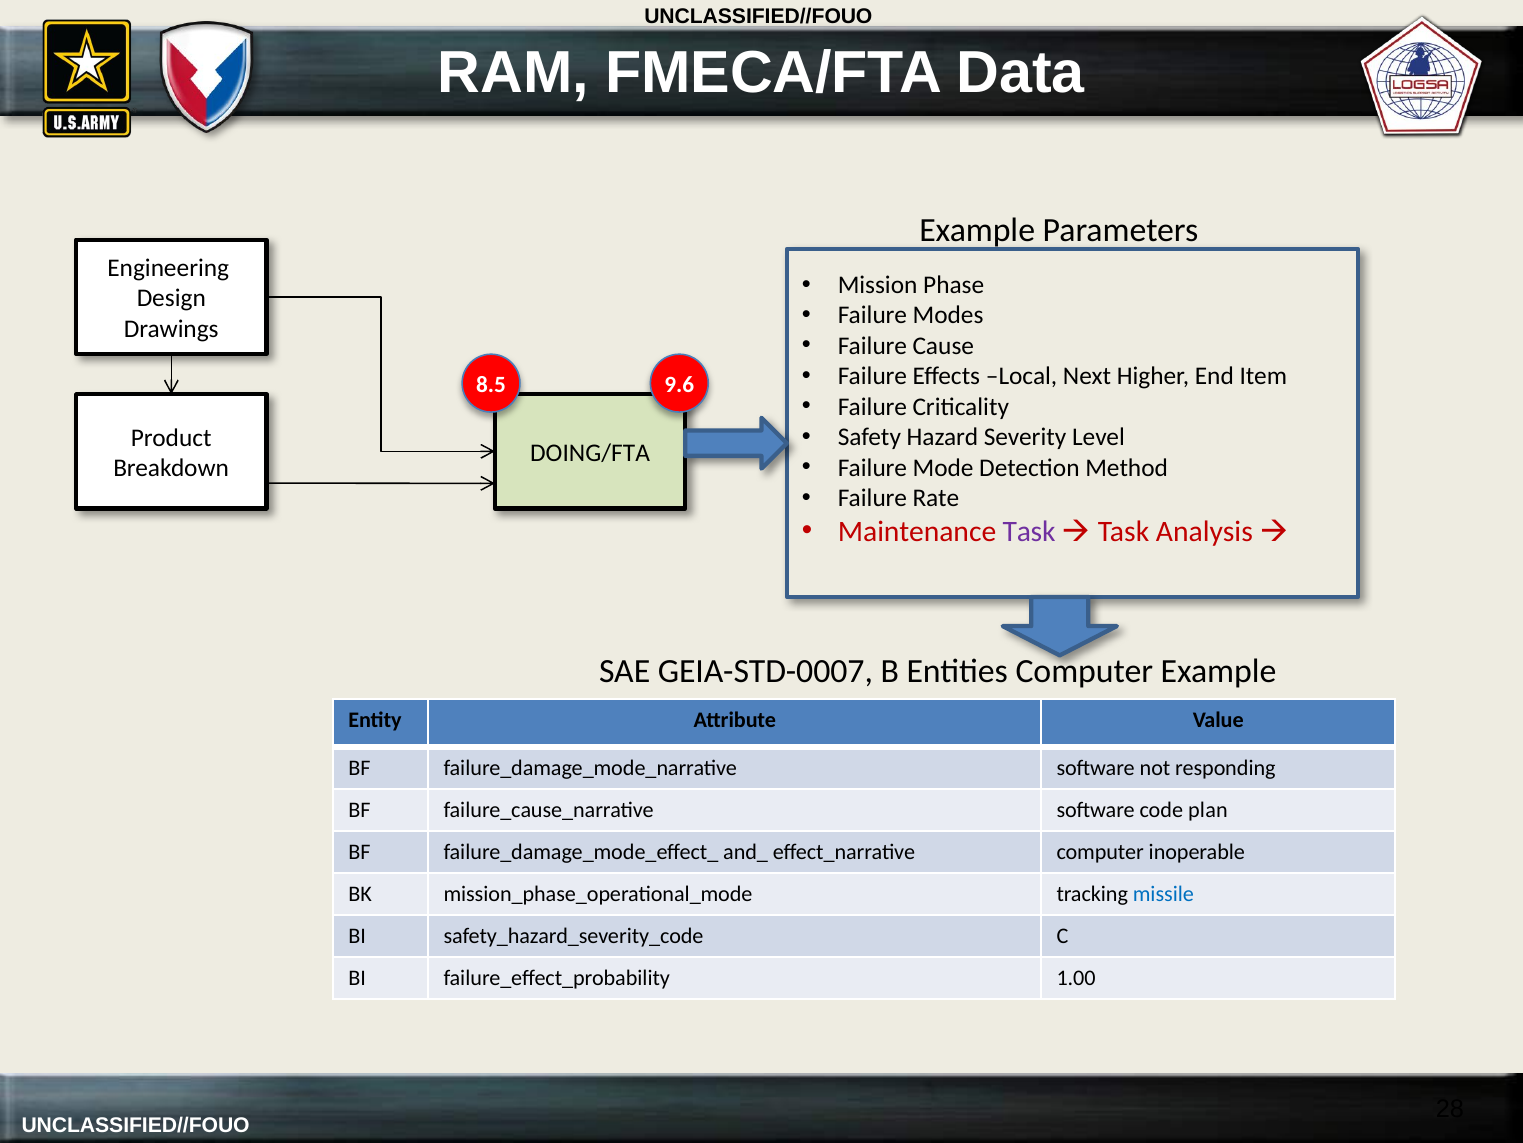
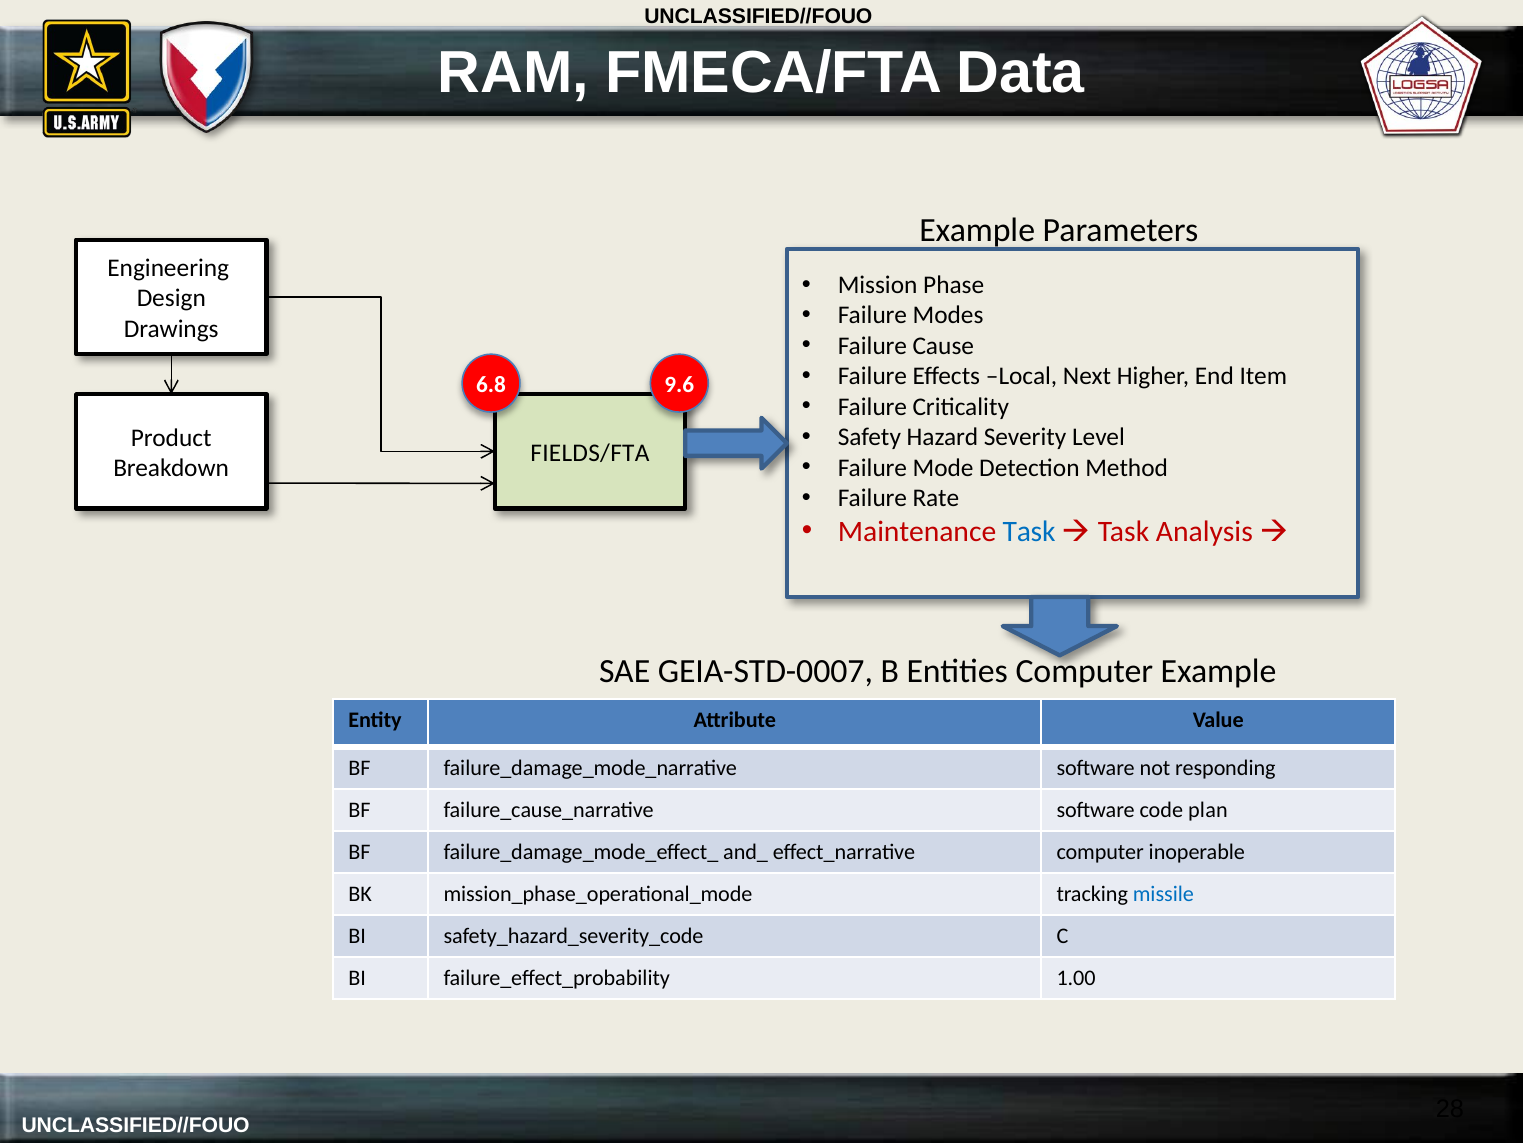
8.5: 8.5 -> 6.8
DOING/FTA: DOING/FTA -> FIELDS/FTA
Task at (1029, 531) colour: purple -> blue
